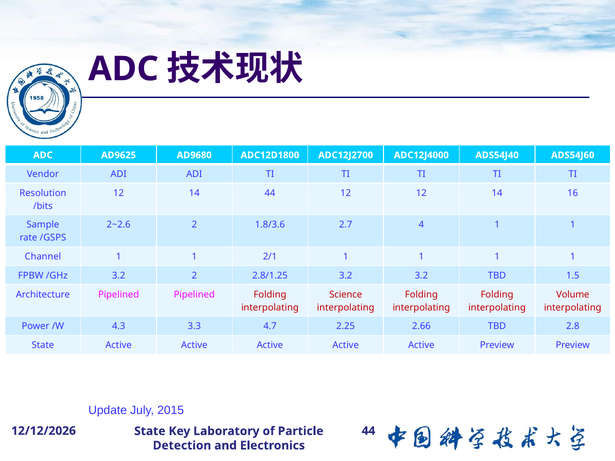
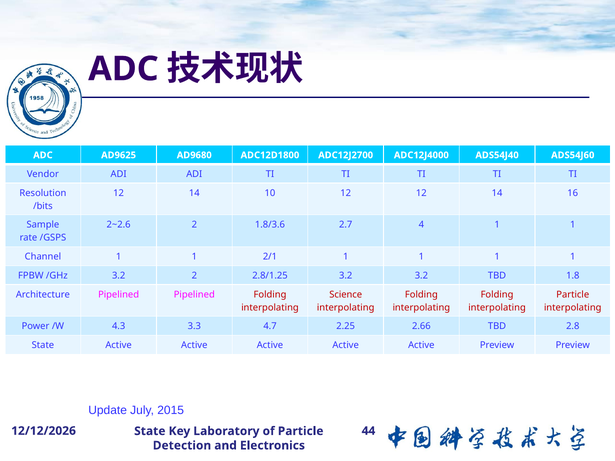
14 44: 44 -> 10
1.5: 1.5 -> 1.8
Volume at (573, 295): Volume -> Particle
